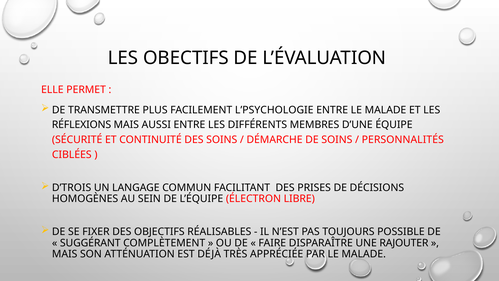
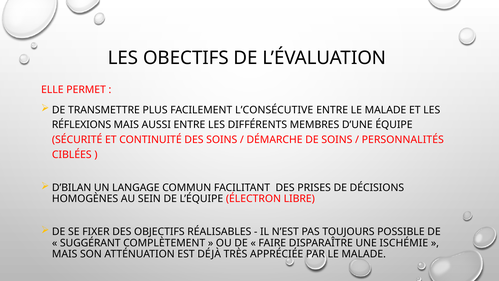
L’PSYCHOLOGIE: L’PSYCHOLOGIE -> L’CONSÉCUTIVE
D’TROIS: D’TROIS -> D’BILAN
RAJOUTER: RAJOUTER -> ISCHÉMIE
